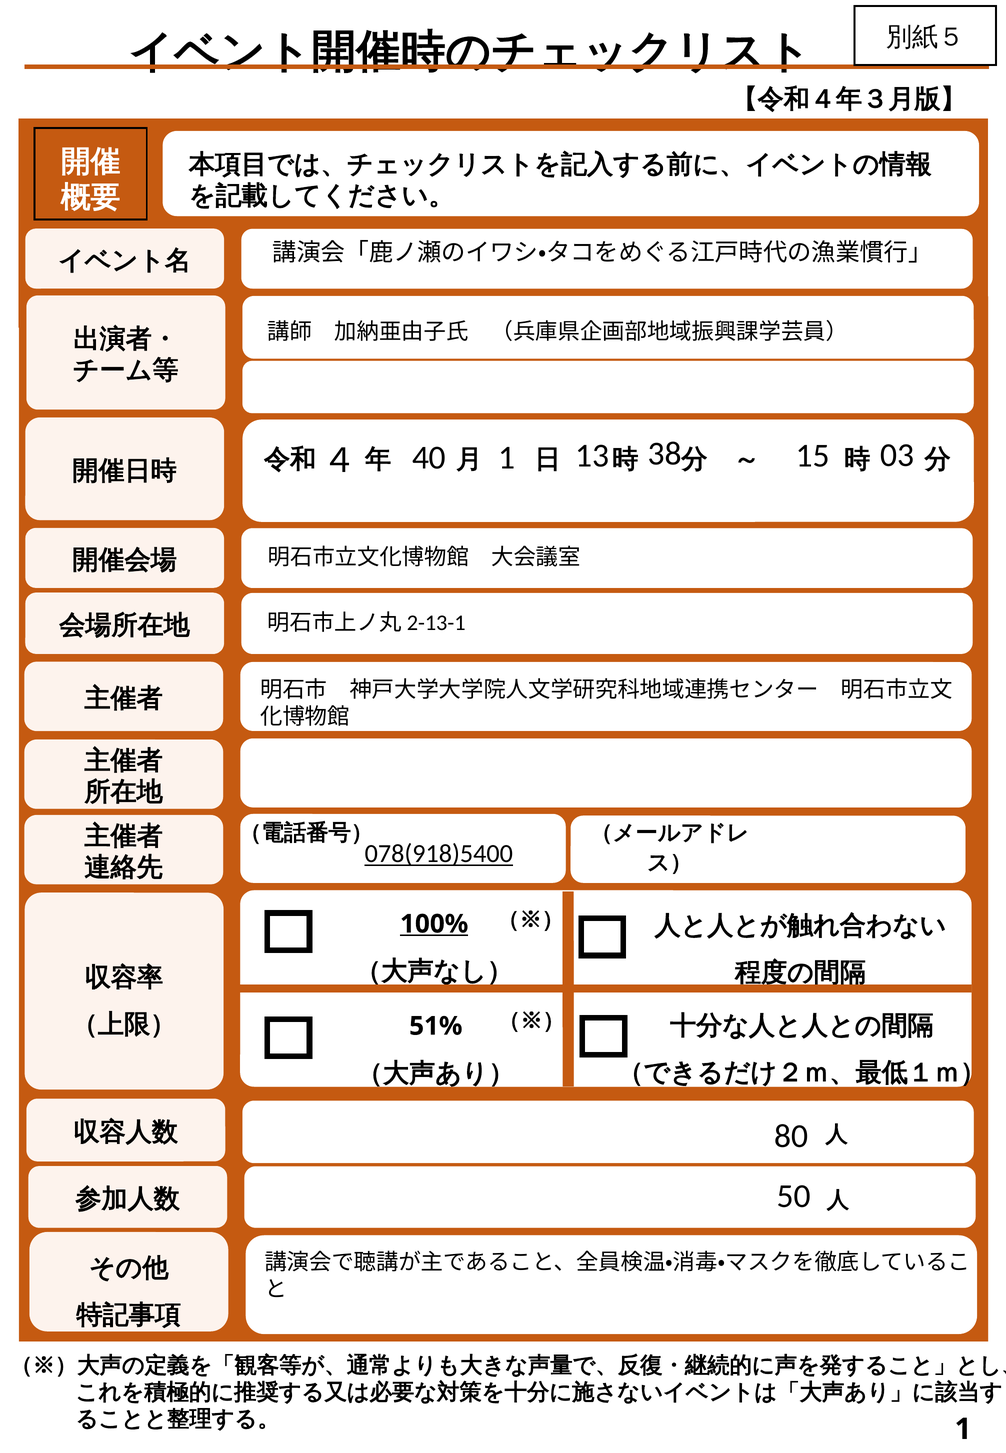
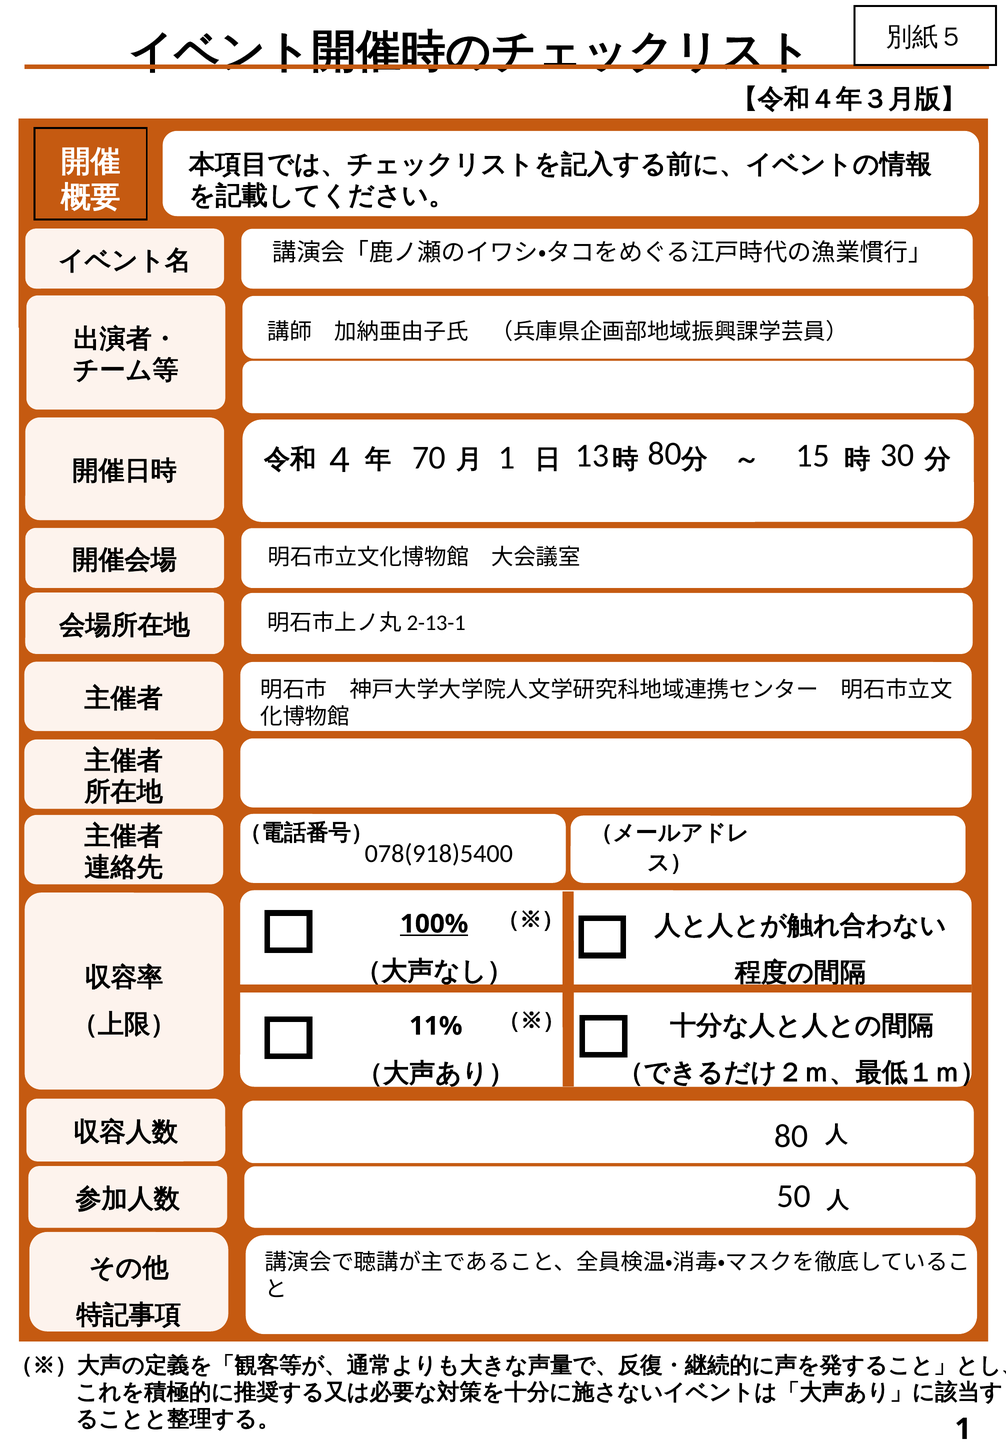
40: 40 -> 70
13 38: 38 -> 80
03: 03 -> 30
078(918)5400 underline: present -> none
51%: 51% -> 11%
